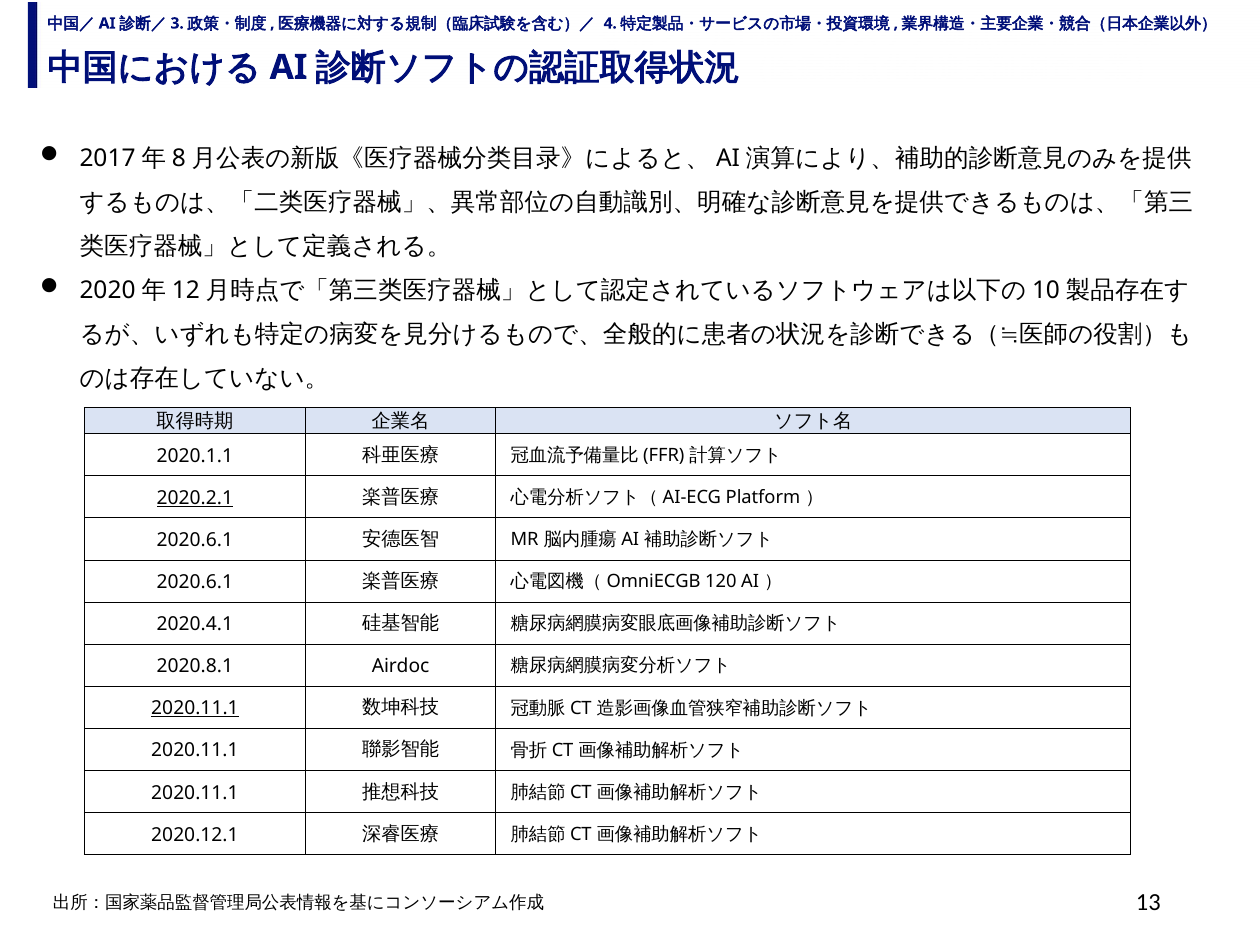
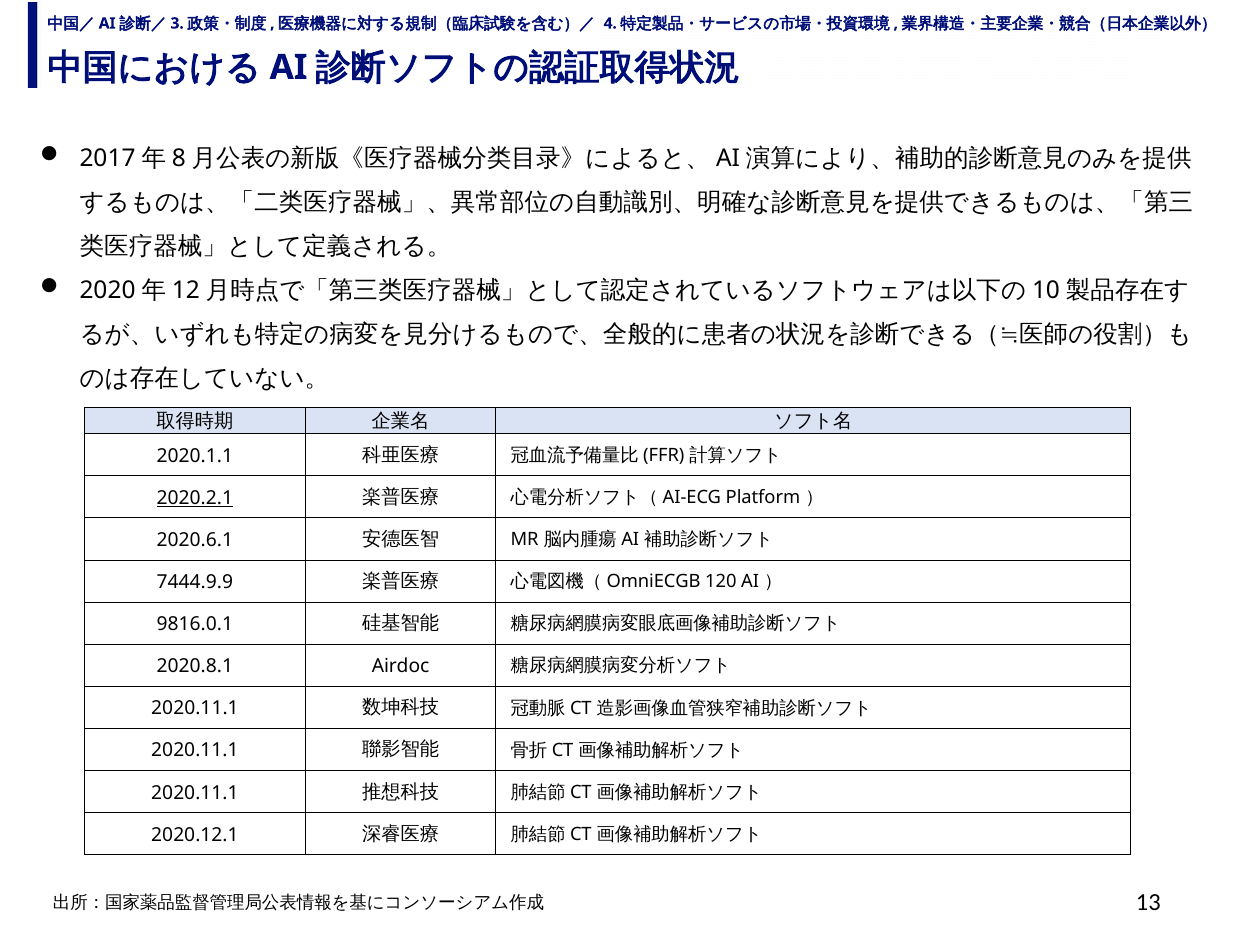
2020.6.1 at (195, 582): 2020.6.1 -> 7444.9.9
2020.4.1: 2020.4.1 -> 9816.0.1
2020.11.1 at (195, 708) underline: present -> none
